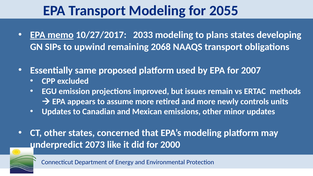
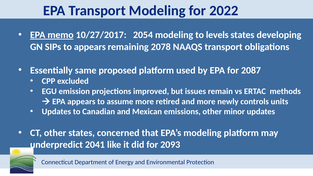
2055: 2055 -> 2022
2033: 2033 -> 2054
plans: plans -> levels
to upwind: upwind -> appears
2068: 2068 -> 2078
2007: 2007 -> 2087
2073: 2073 -> 2041
2000: 2000 -> 2093
